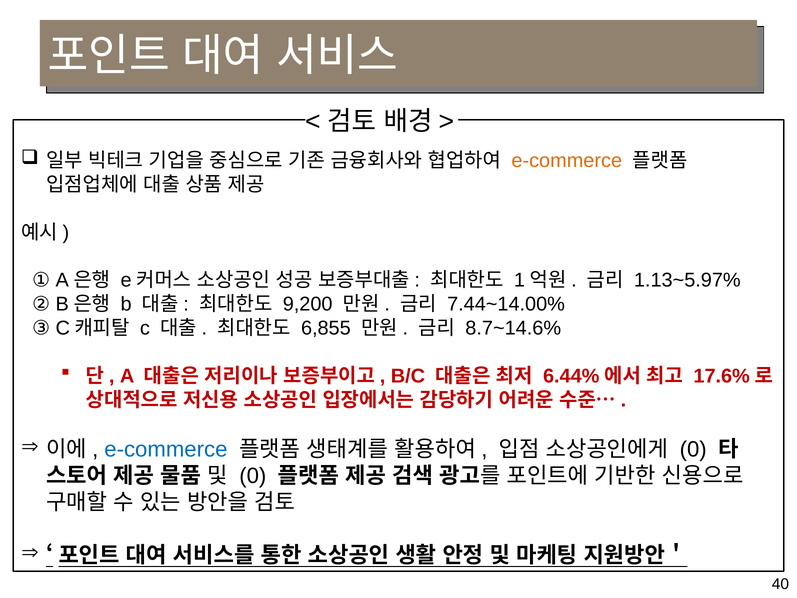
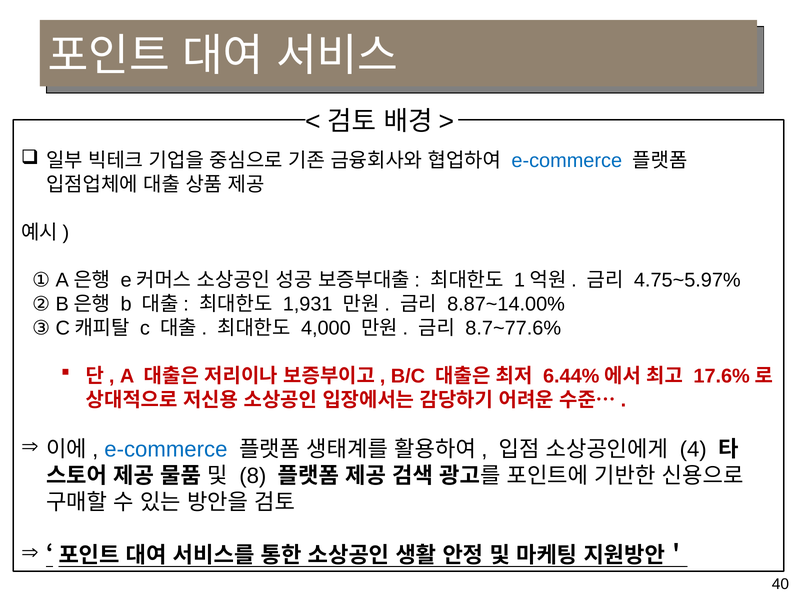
e-commerce at (567, 161) colour: orange -> blue
1.13~5.97%: 1.13~5.97% -> 4.75~5.97%
9,200: 9,200 -> 1,931
7.44~14.00%: 7.44~14.00% -> 8.87~14.00%
6,855: 6,855 -> 4,000
8.7~14.6%: 8.7~14.6% -> 8.7~77.6%
0 at (693, 449): 0 -> 4
0 at (253, 476): 0 -> 8
